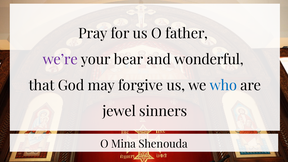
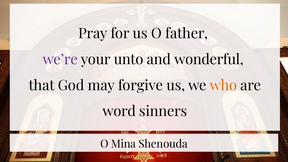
bear: bear -> unto
who colour: blue -> orange
jewel: jewel -> word
